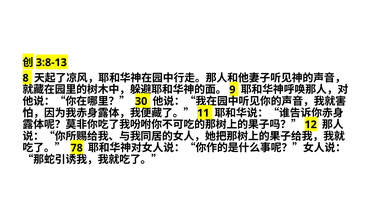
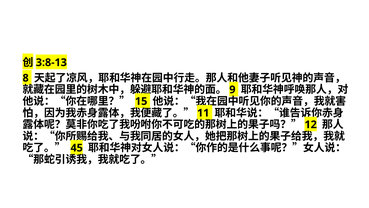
30: 30 -> 15
78: 78 -> 45
